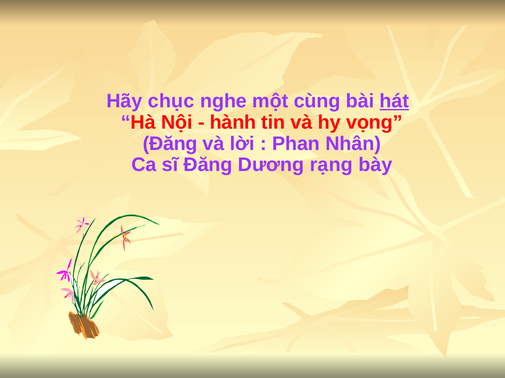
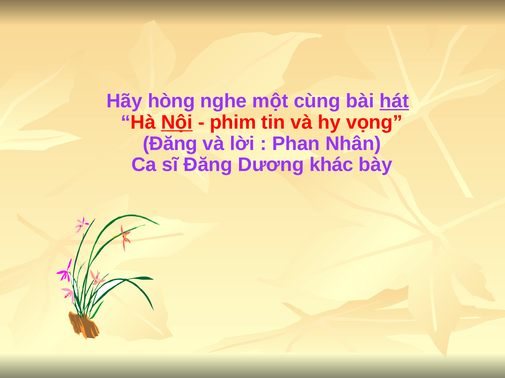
chục: chục -> hòng
Nội underline: none -> present
hành: hành -> phim
rạng: rạng -> khác
